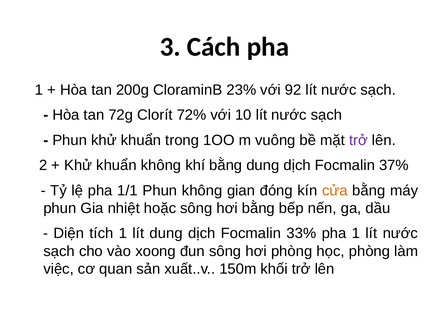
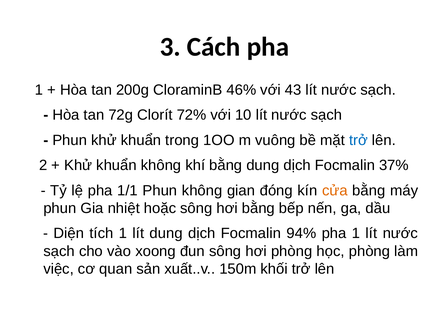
23%: 23% -> 46%
92: 92 -> 43
trở at (358, 140) colour: purple -> blue
33%: 33% -> 94%
